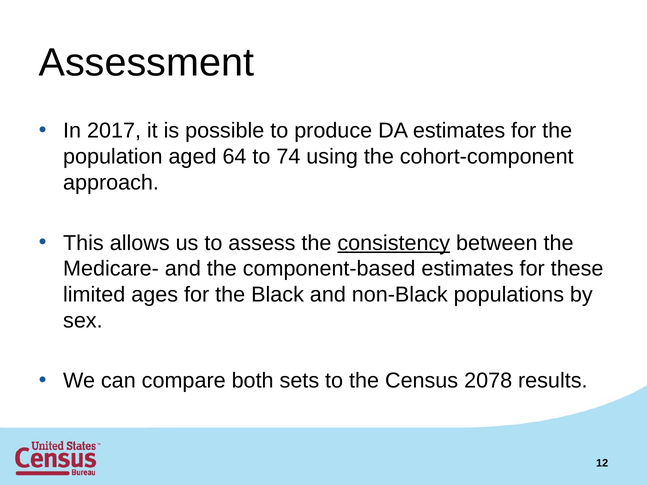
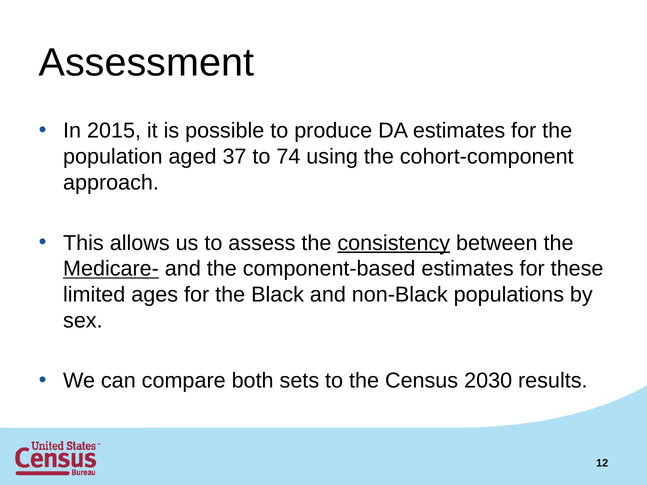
2017: 2017 -> 2015
64: 64 -> 37
Medicare- underline: none -> present
2078: 2078 -> 2030
